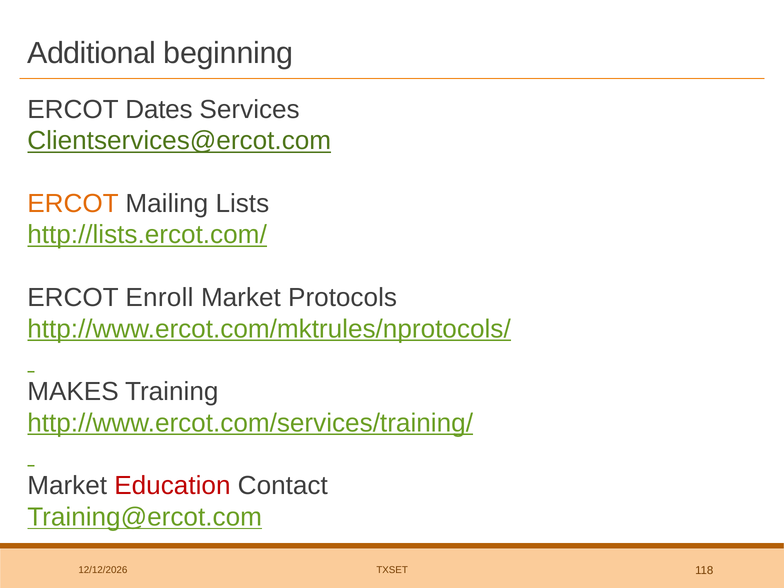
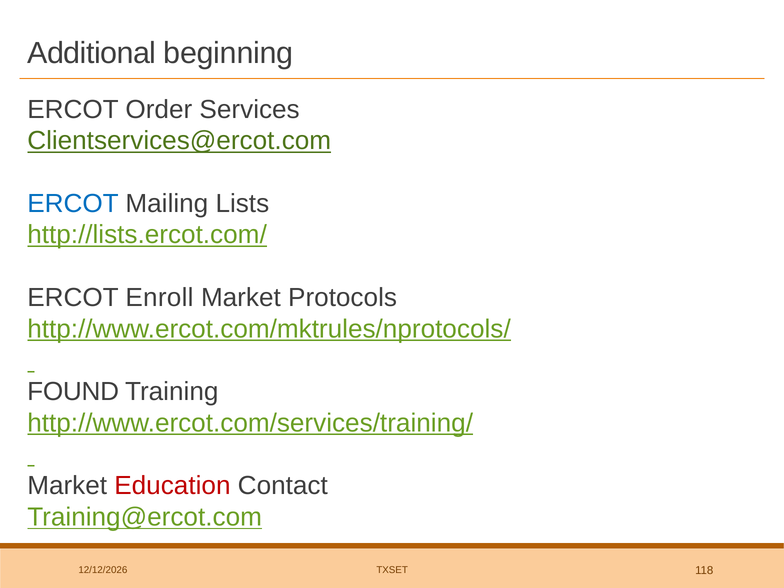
Dates: Dates -> Order
ERCOT at (73, 203) colour: orange -> blue
MAKES: MAKES -> FOUND
